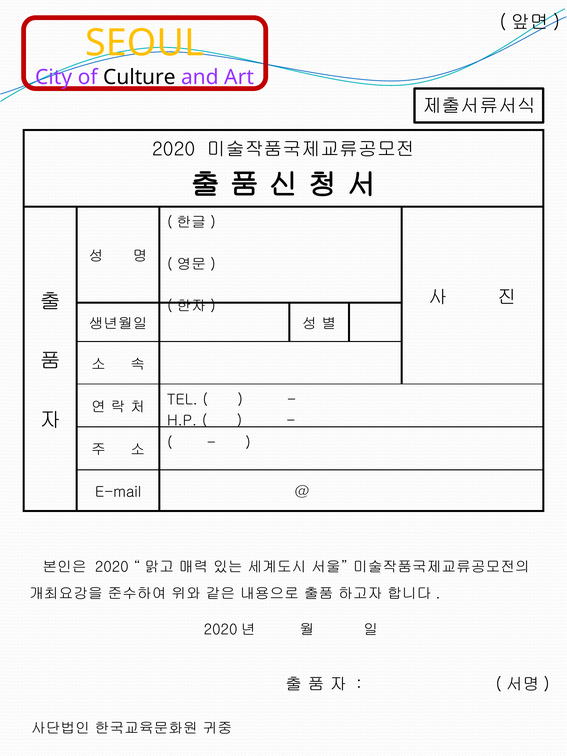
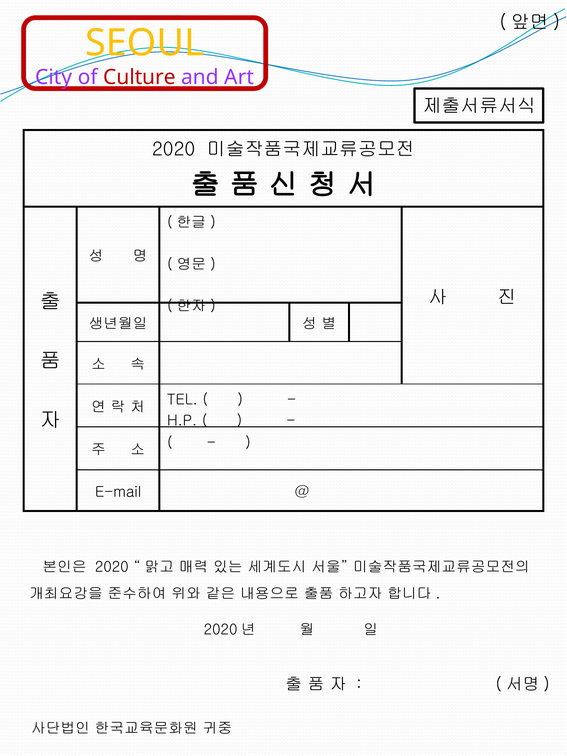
Culture colour: black -> red
